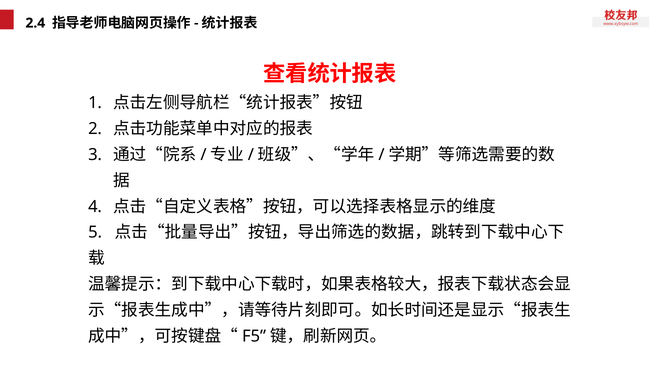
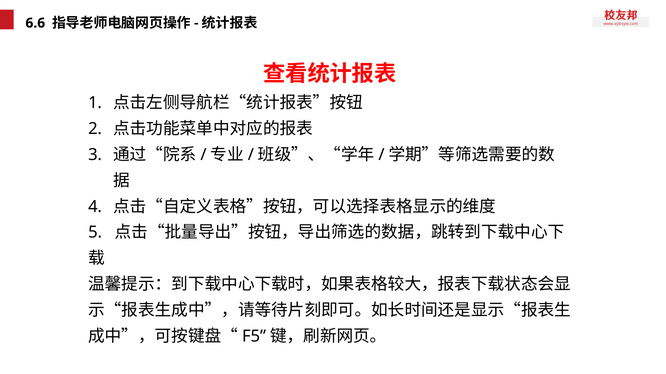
2.4: 2.4 -> 6.6
